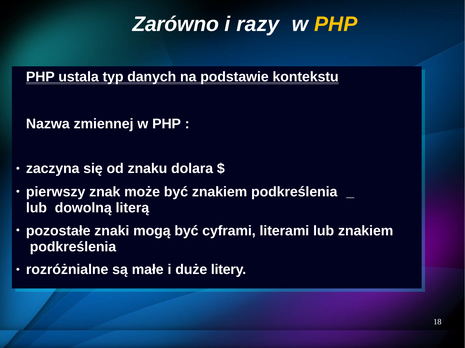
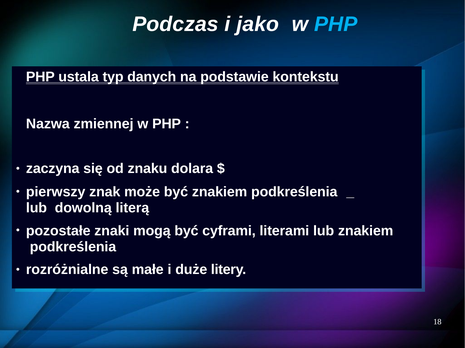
Zarówno: Zarówno -> Podczas
razy: razy -> jako
PHP at (336, 24) colour: yellow -> light blue
